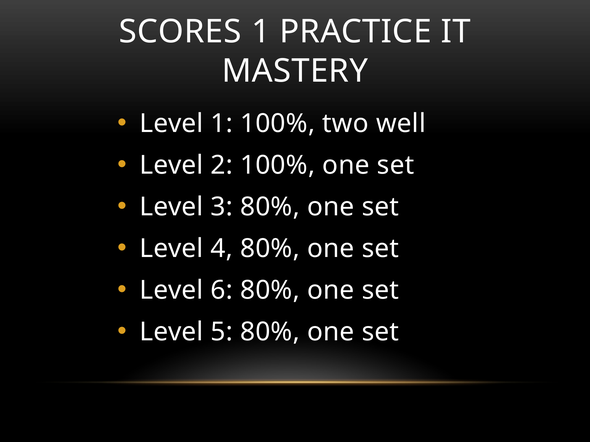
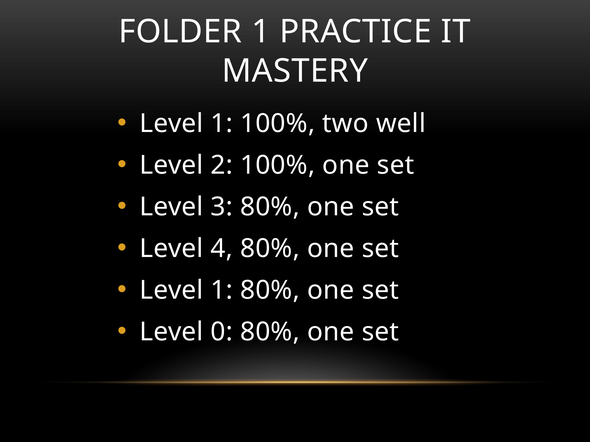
SCORES: SCORES -> FOLDER
6 at (222, 290): 6 -> 1
5: 5 -> 0
